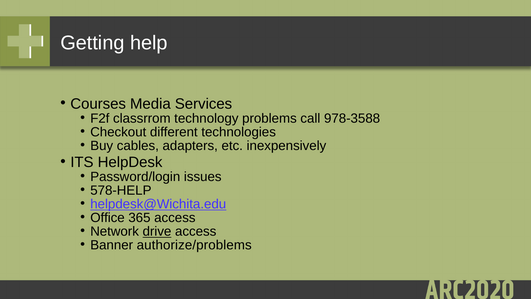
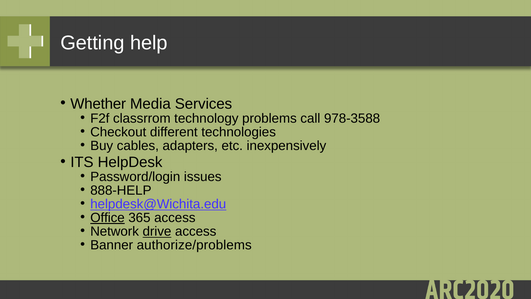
Courses: Courses -> Whether
578-HELP: 578-HELP -> 888-HELP
Office underline: none -> present
